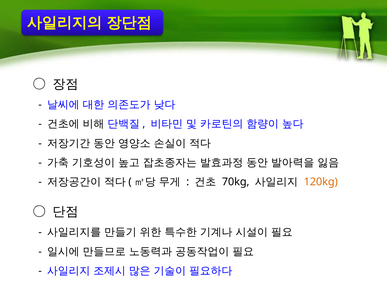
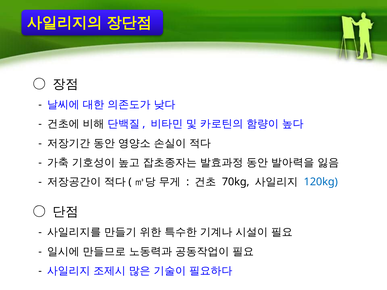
120kg colour: orange -> blue
